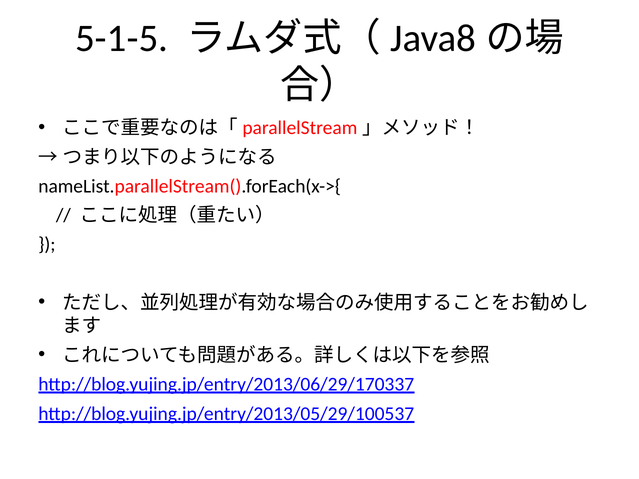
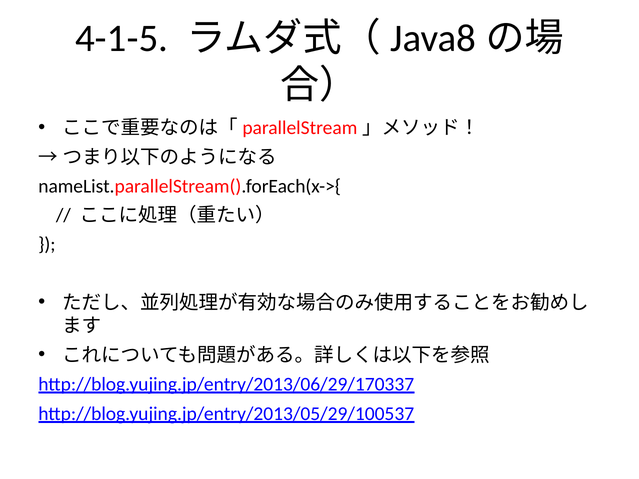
5-1-5: 5-1-5 -> 4-1-5
